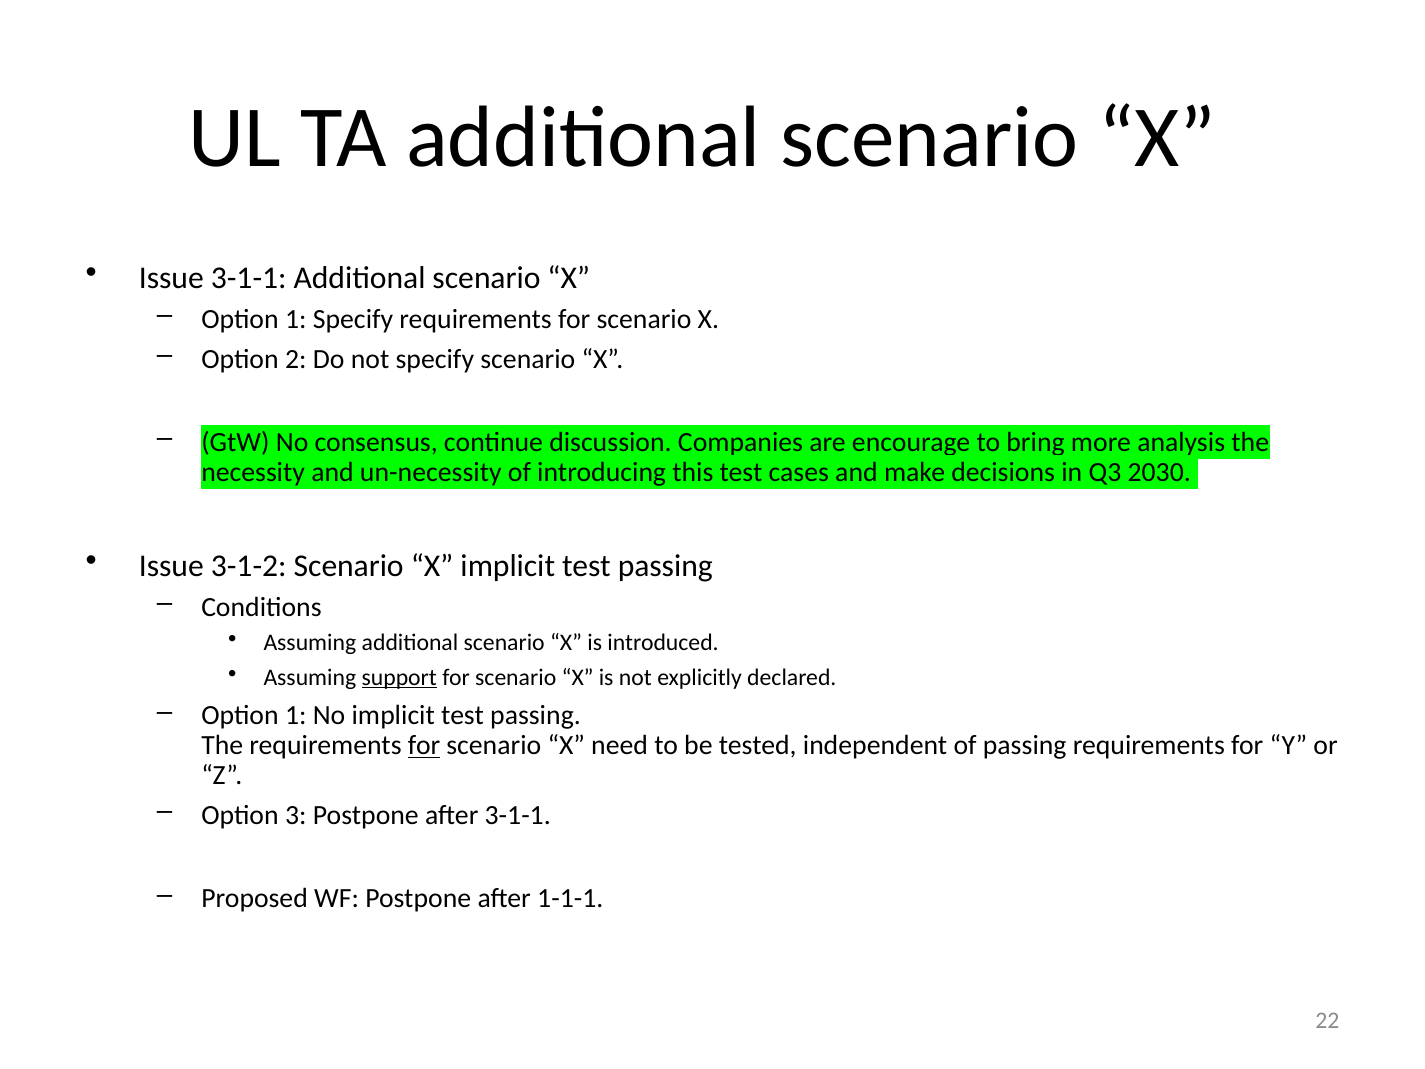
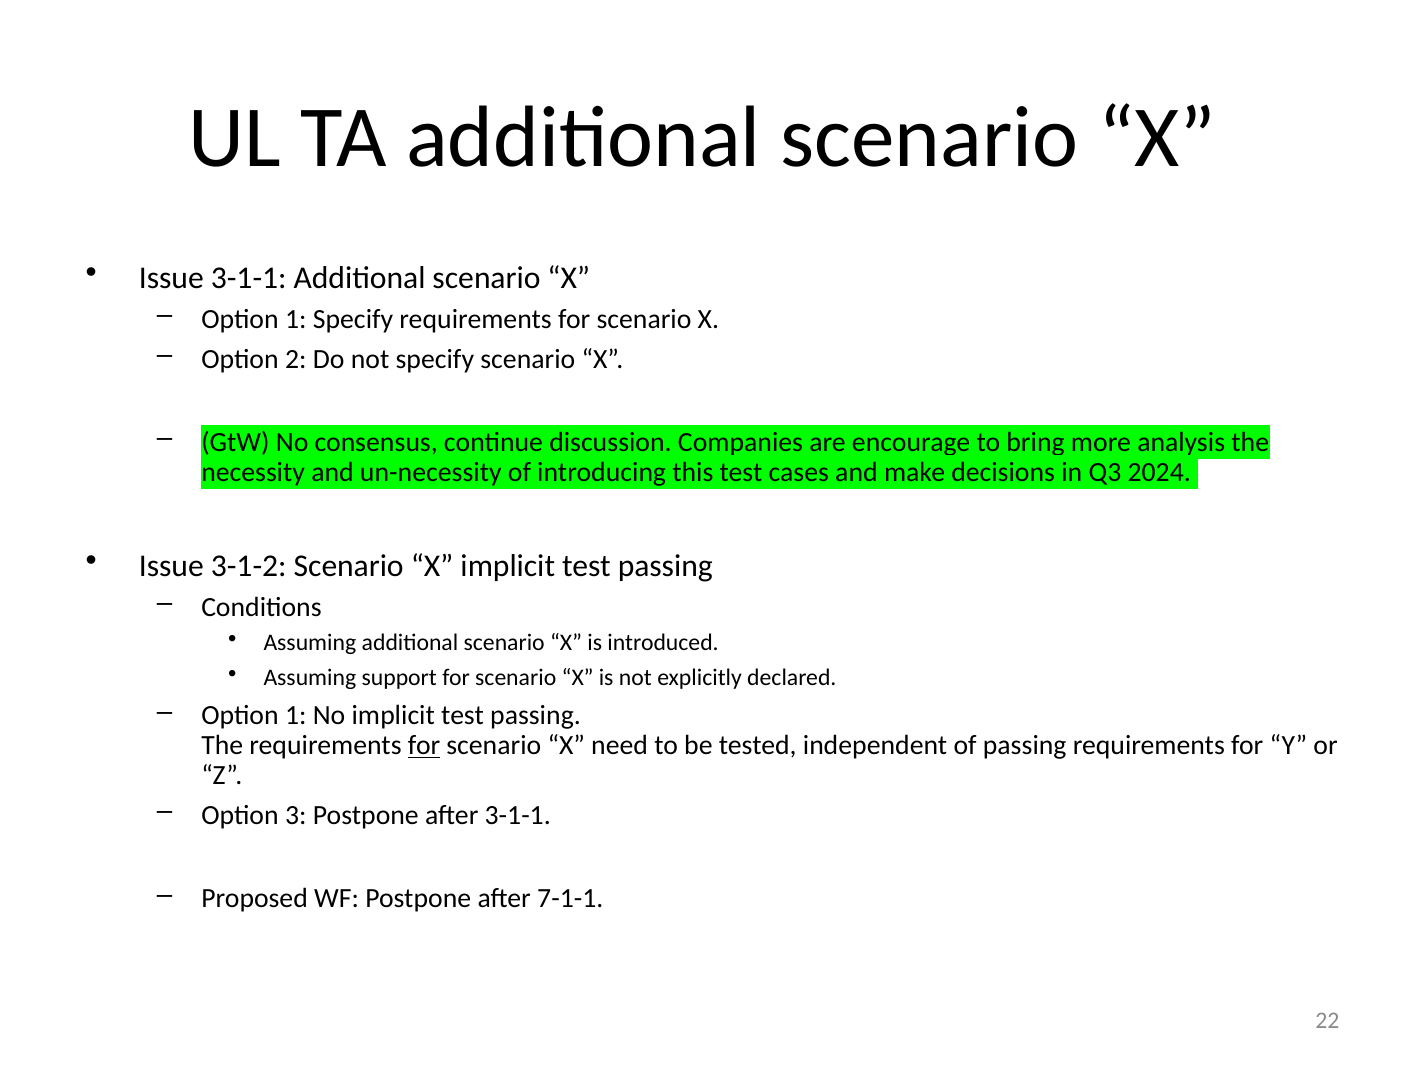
2030: 2030 -> 2024
support underline: present -> none
1-1-1: 1-1-1 -> 7-1-1
